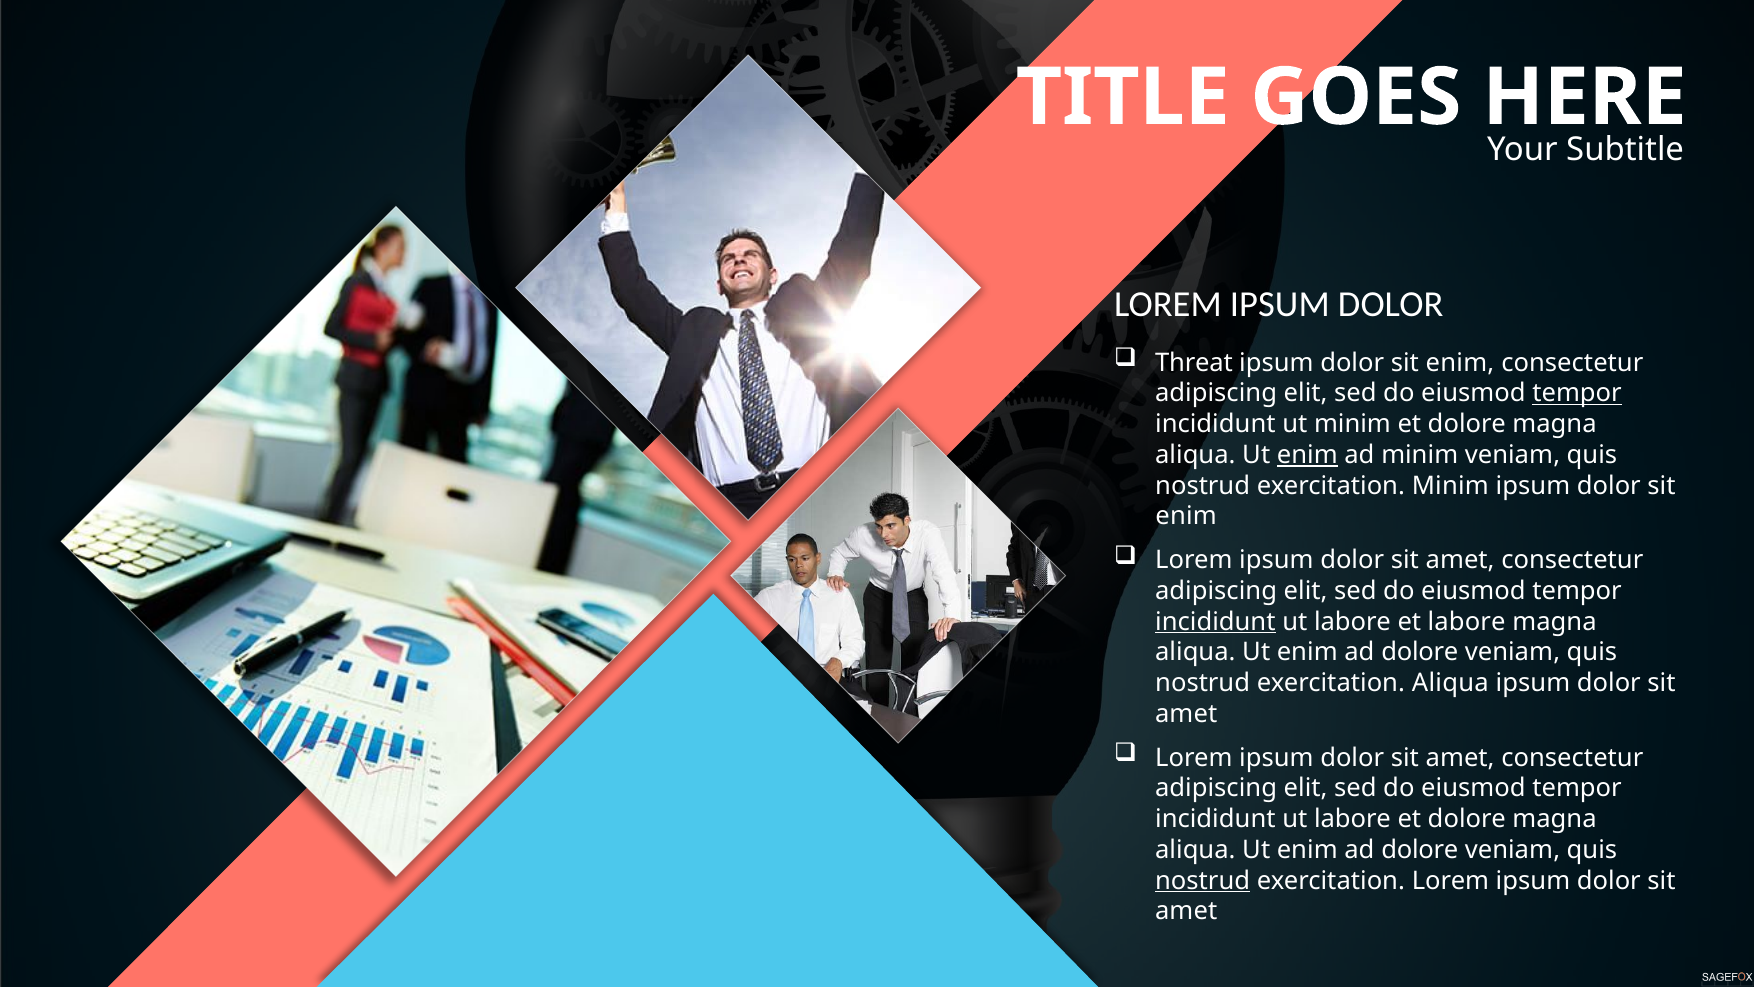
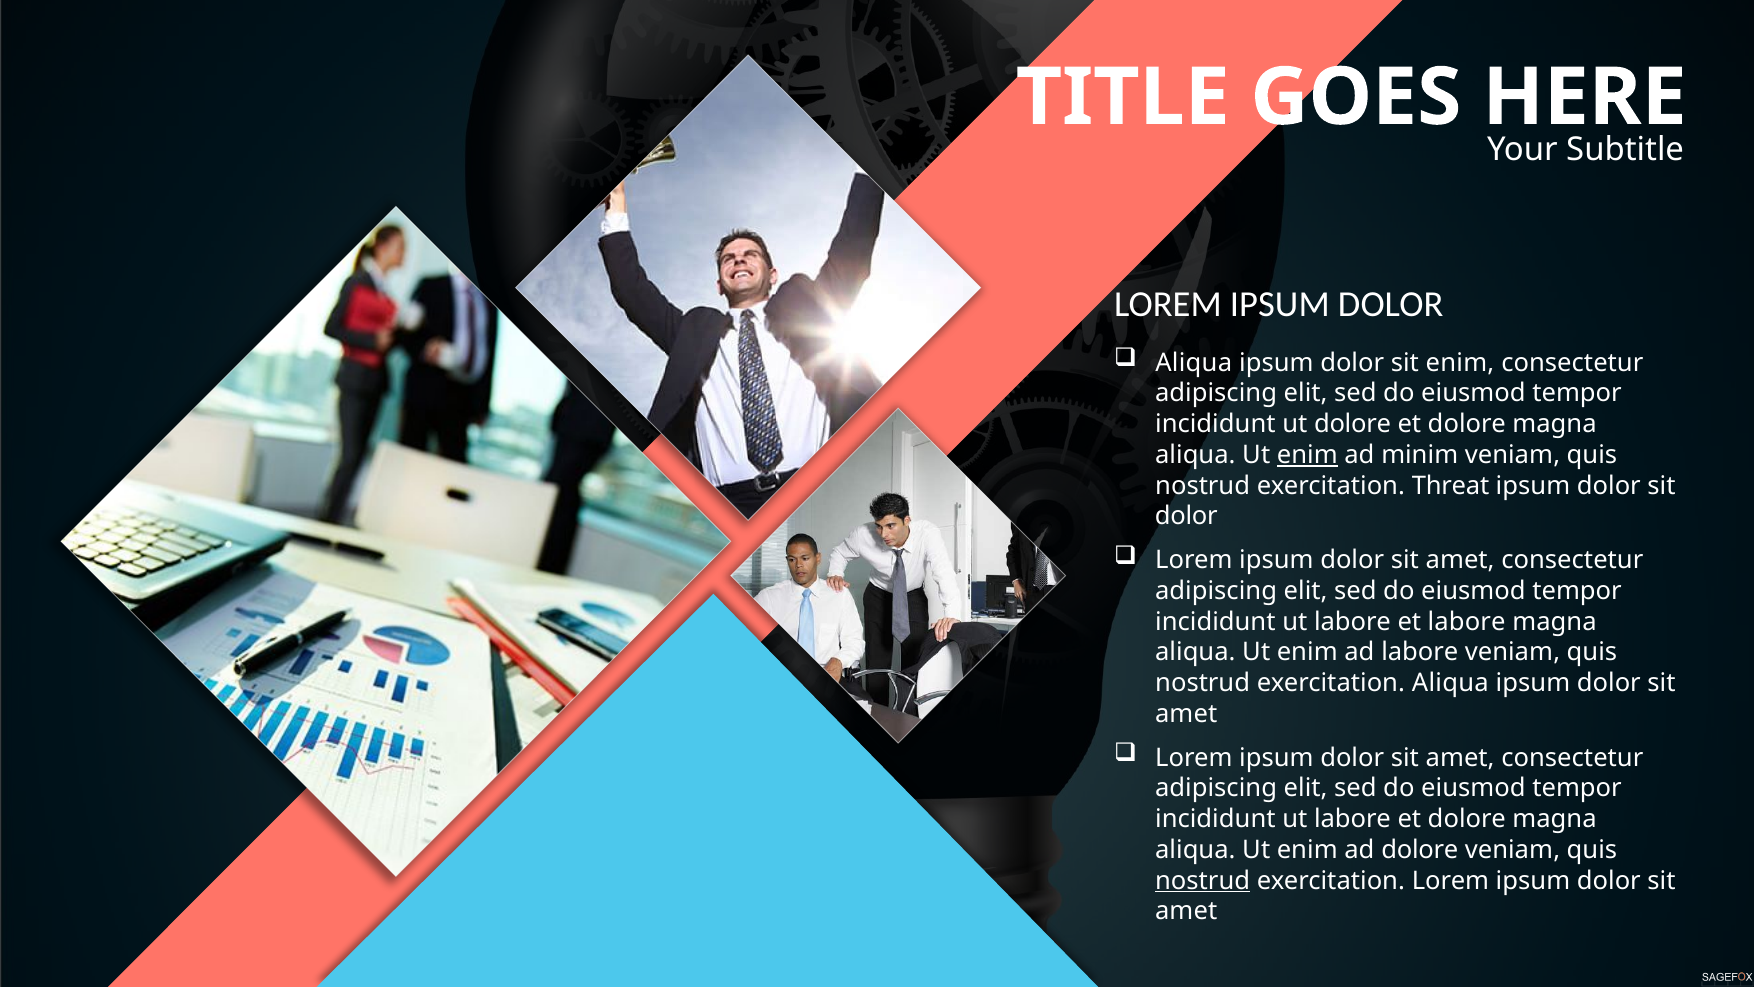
Threat at (1194, 363): Threat -> Aliqua
tempor at (1577, 393) underline: present -> none
ut minim: minim -> dolore
exercitation Minim: Minim -> Threat
enim at (1186, 516): enim -> dolor
incididunt at (1215, 621) underline: present -> none
dolore at (1420, 652): dolore -> labore
